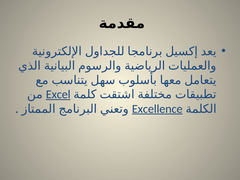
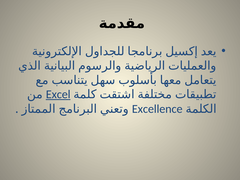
Excellence underline: present -> none
